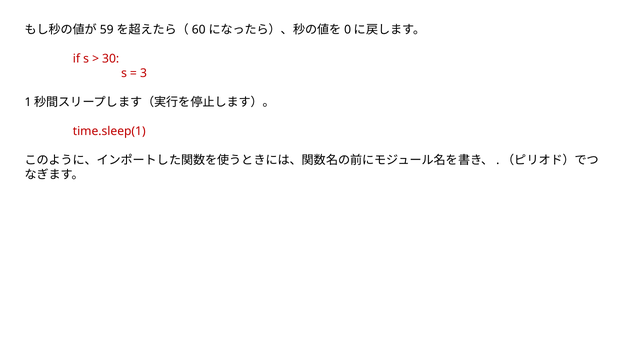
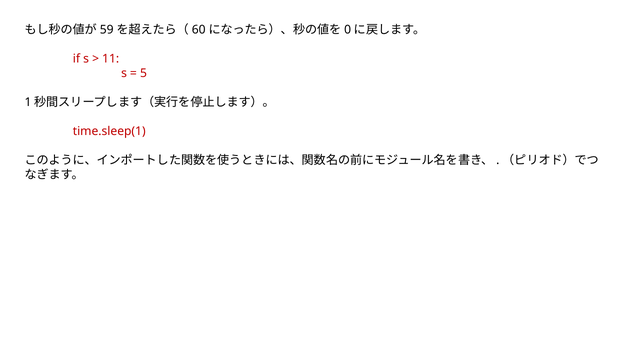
30: 30 -> 11
3: 3 -> 5
